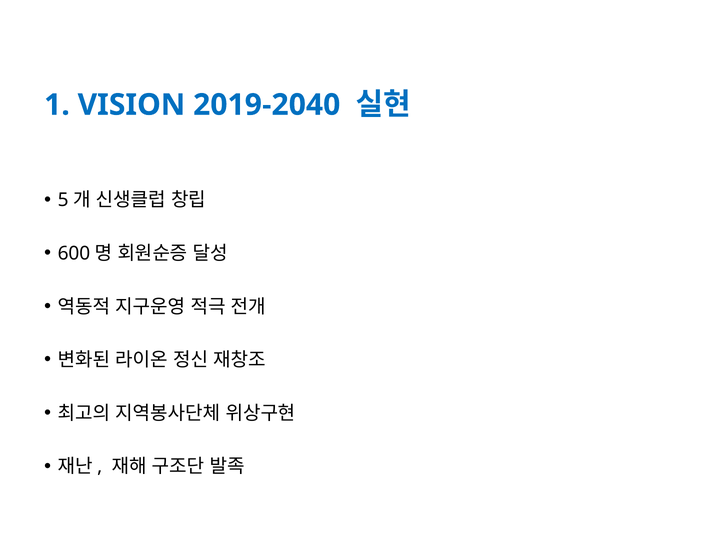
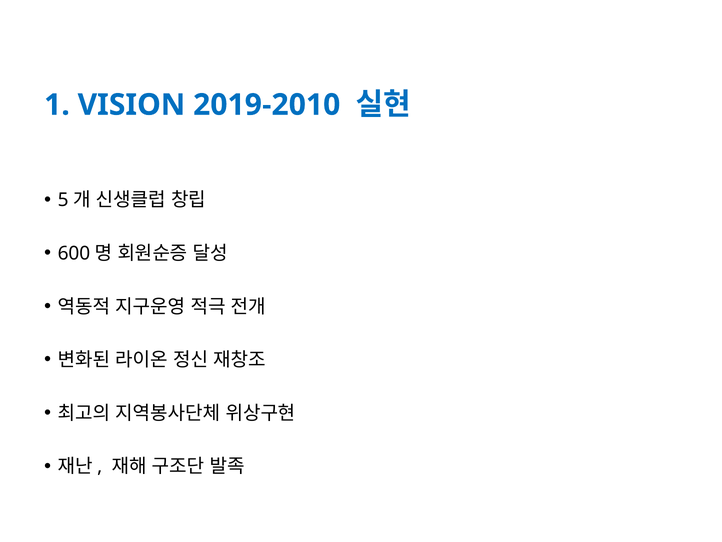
2019-2040: 2019-2040 -> 2019-2010
